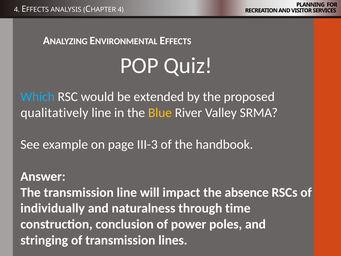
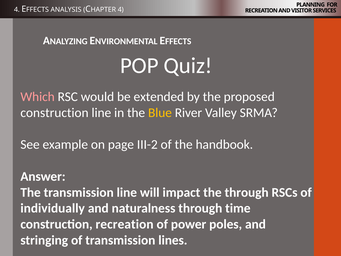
Which colour: light blue -> pink
qualitatively at (54, 113): qualitatively -> construction
III-3: III-3 -> III-2
the absence: absence -> through
construction conclusion: conclusion -> recreation
